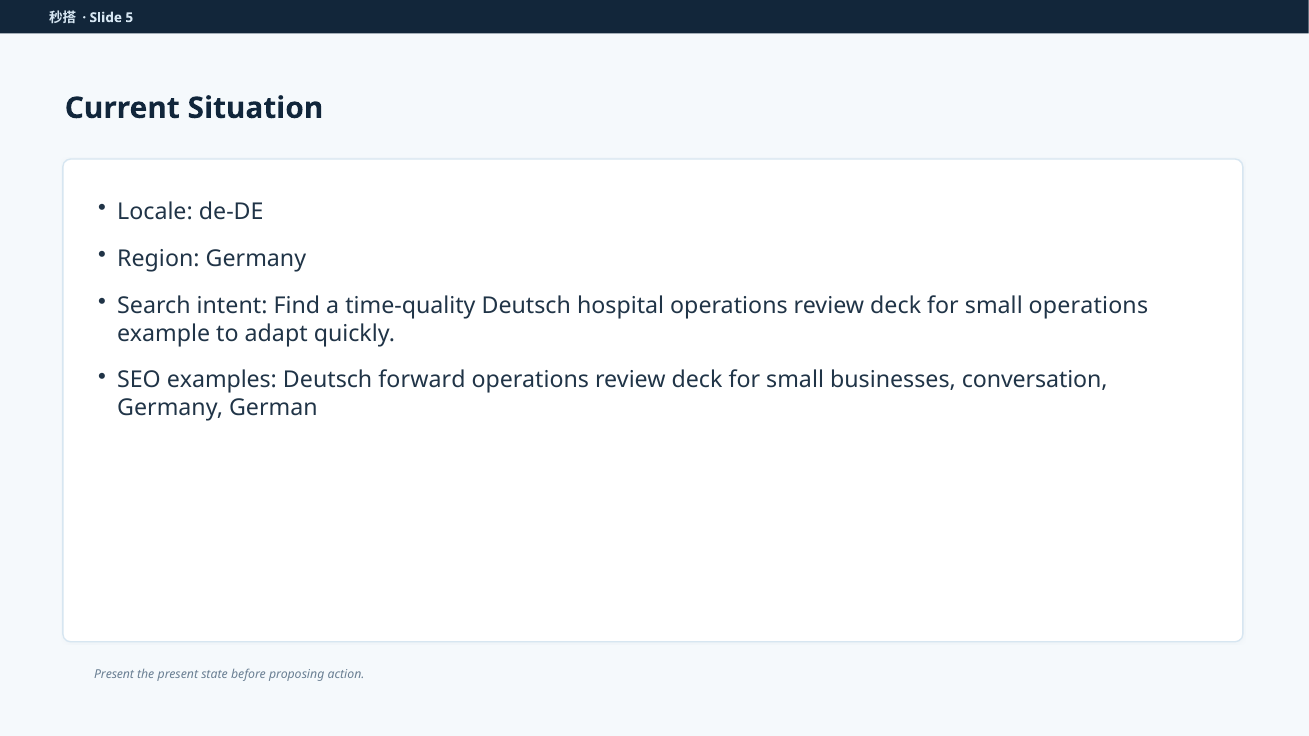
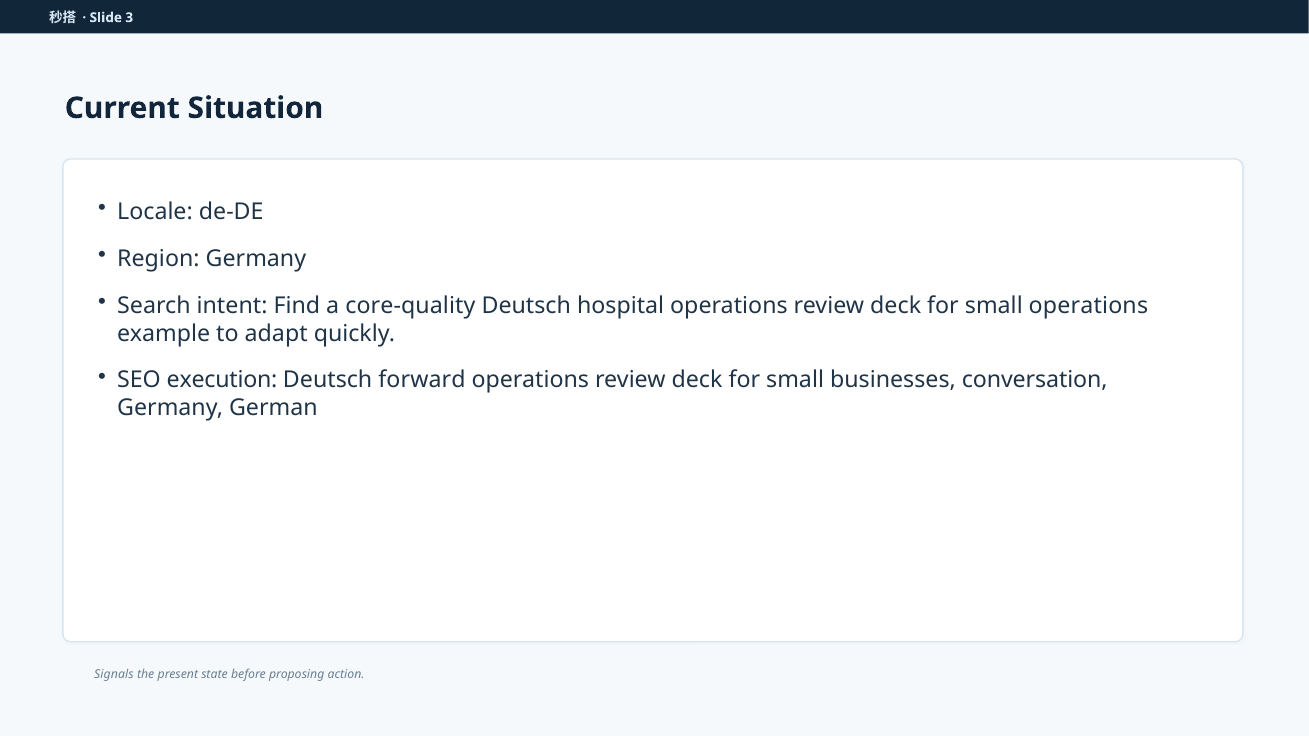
5: 5 -> 3
time-quality: time-quality -> core-quality
examples: examples -> execution
Present at (114, 674): Present -> Signals
